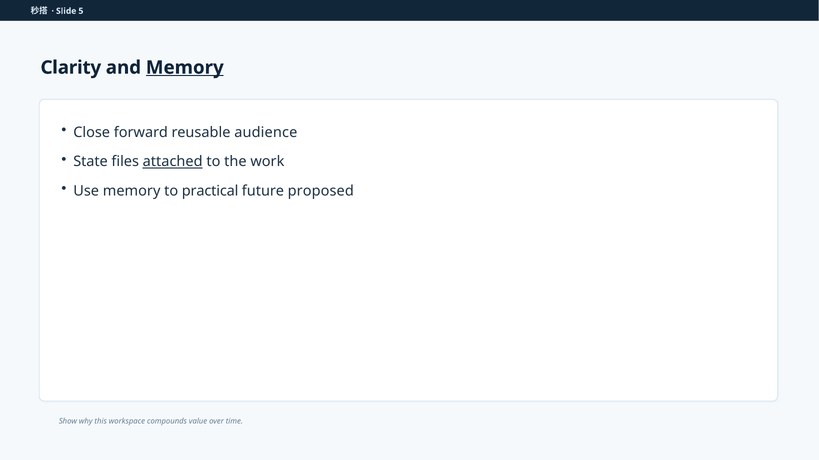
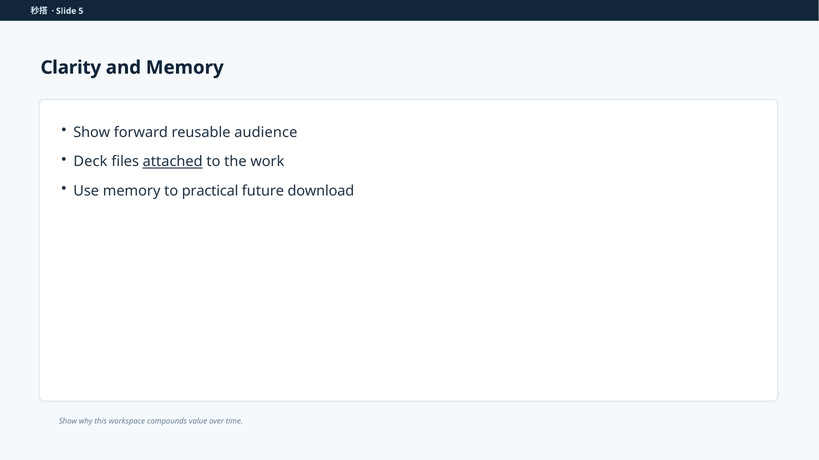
Memory at (185, 68) underline: present -> none
Close at (92, 133): Close -> Show
State: State -> Deck
proposed: proposed -> download
